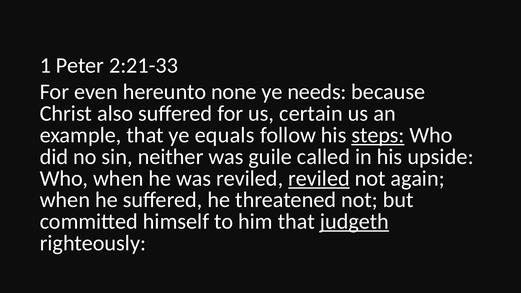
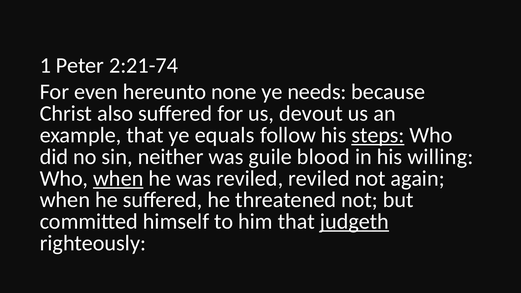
2:21-33: 2:21-33 -> 2:21-74
certain: certain -> devout
called: called -> blood
upside: upside -> willing
when at (118, 178) underline: none -> present
reviled at (319, 178) underline: present -> none
